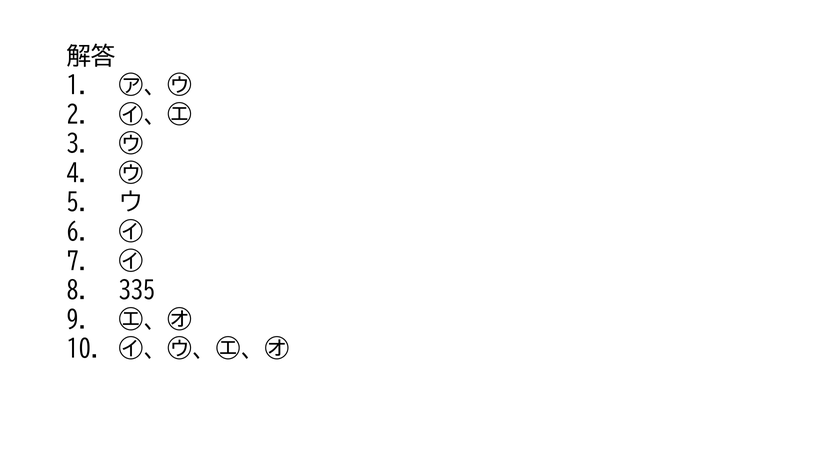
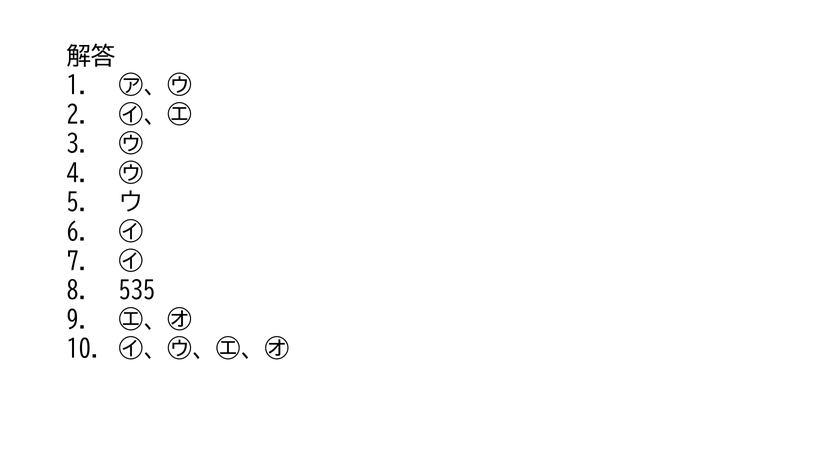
335: 335 -> 535
